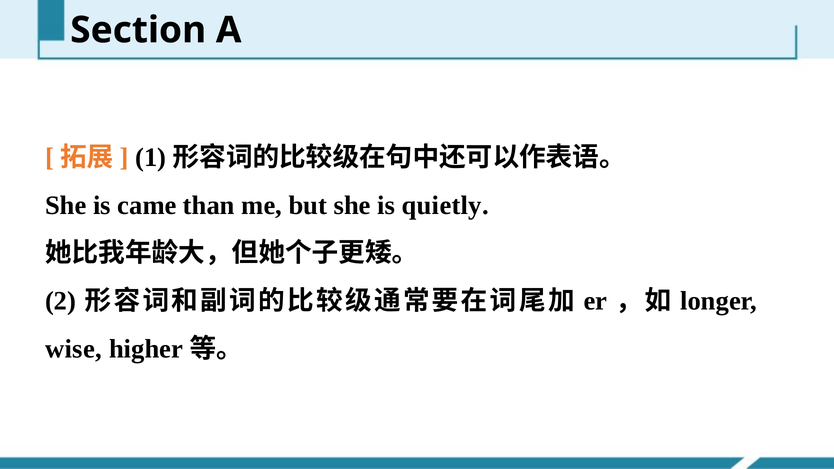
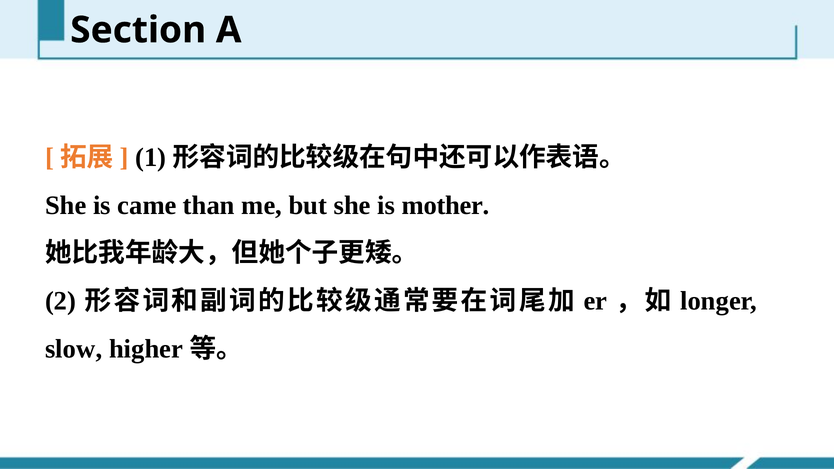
quietly: quietly -> mother
wise: wise -> slow
